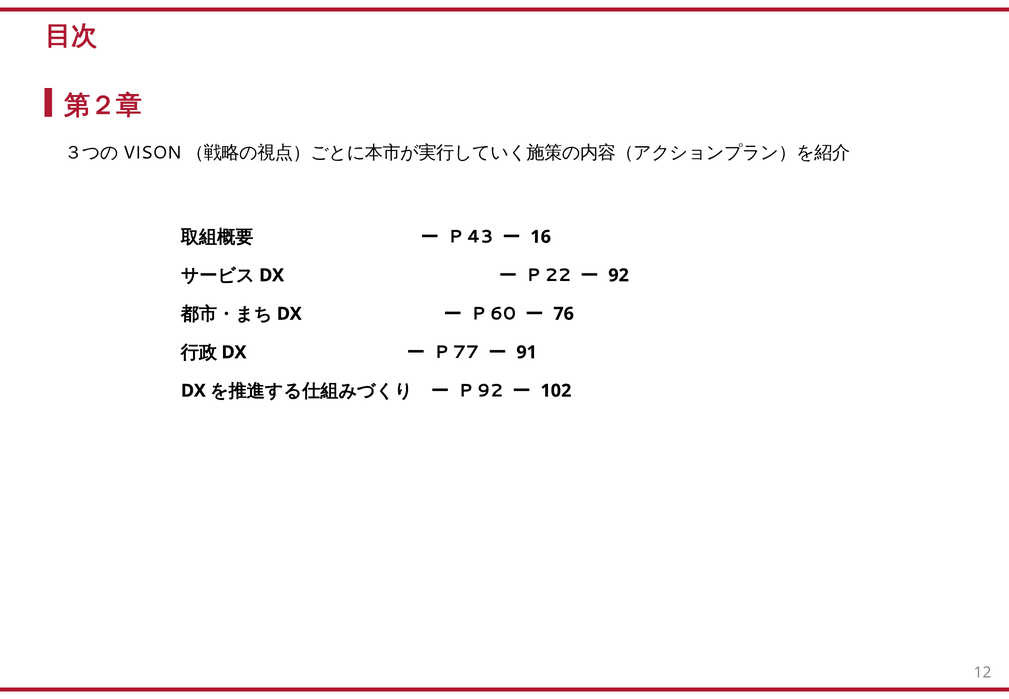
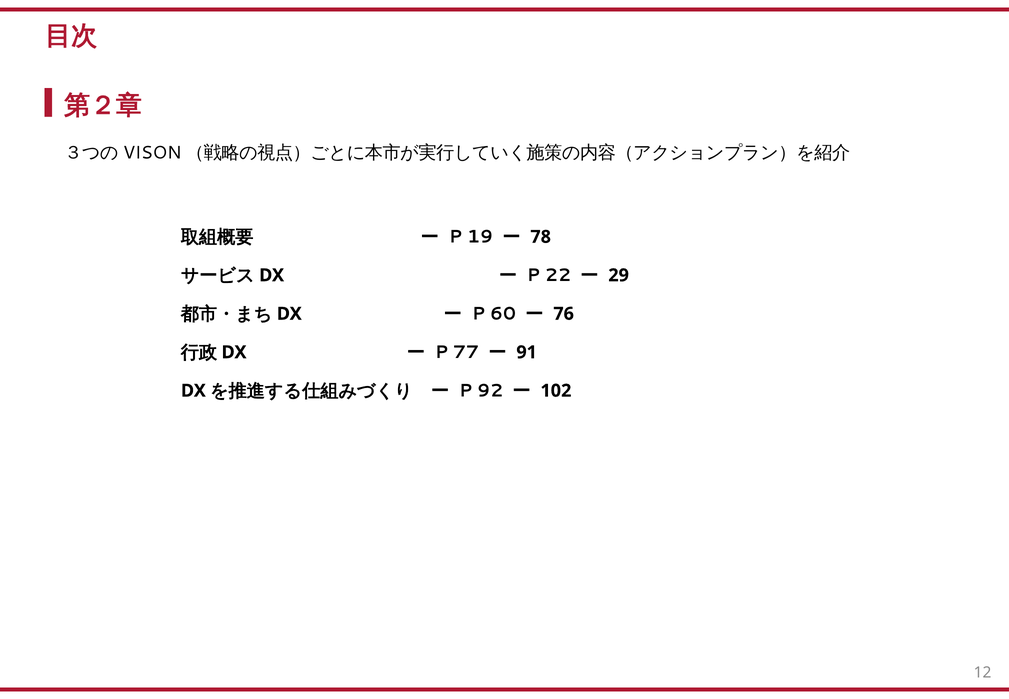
43: 43 -> 19
16: 16 -> 78
92 at (619, 275): 92 -> 29
